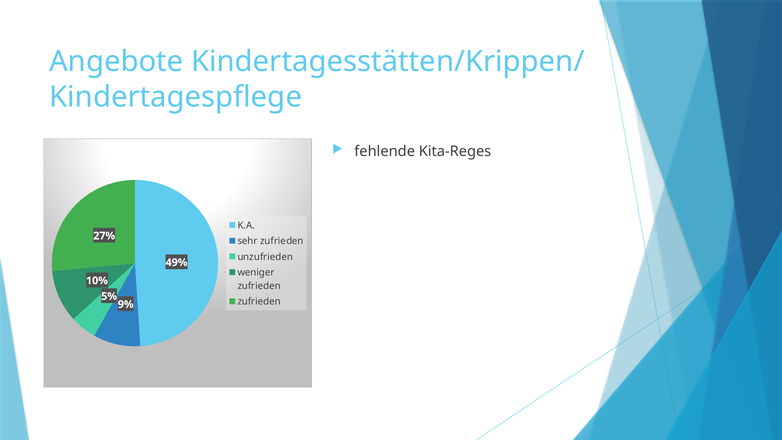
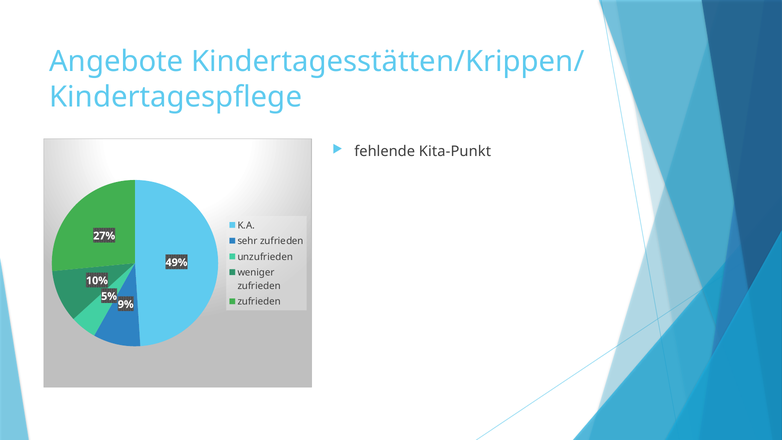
Kita-Reges: Kita-Reges -> Kita-Punkt
